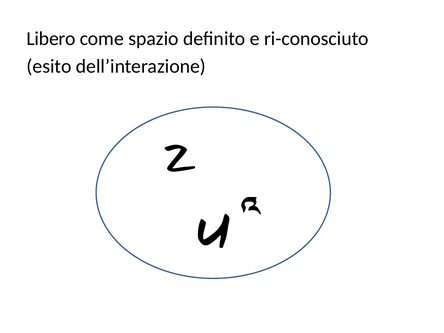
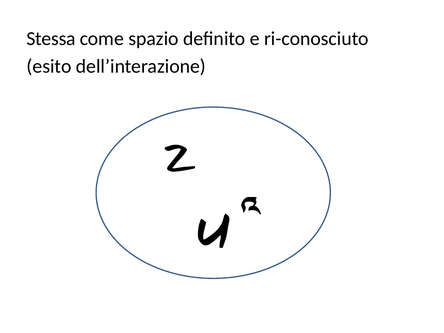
Libero: Libero -> Stessa
